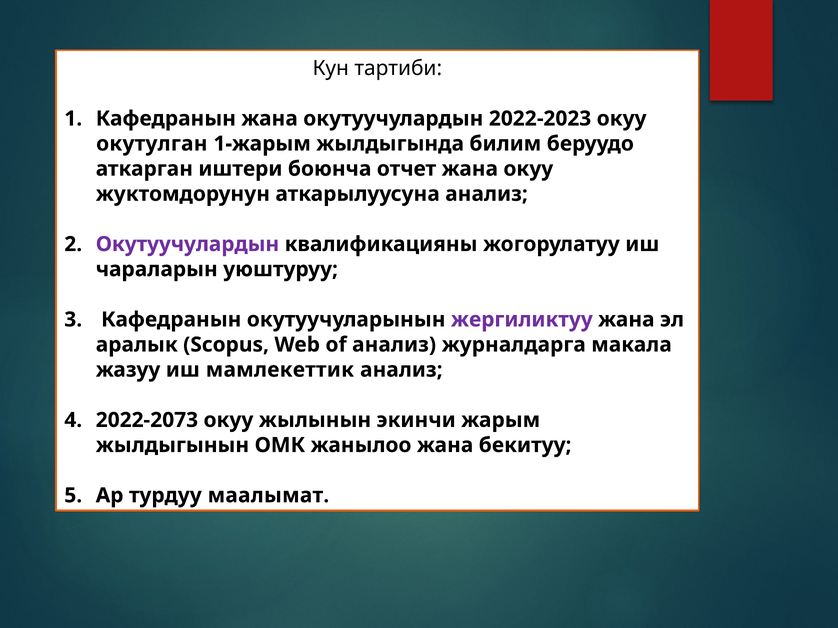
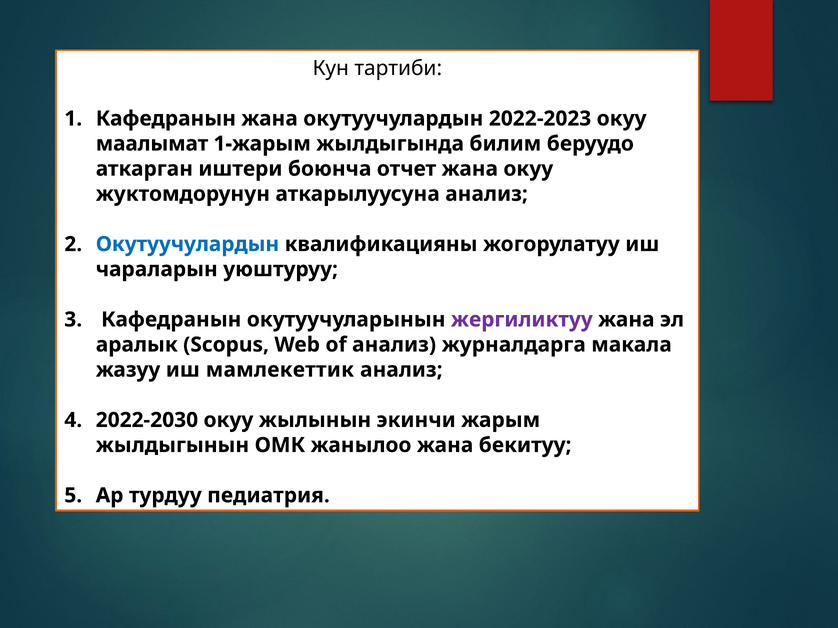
окутулган: окутулган -> маалымат
Окутуучулардын at (187, 244) colour: purple -> blue
2022-2073: 2022-2073 -> 2022-2030
маалымат: маалымат -> педиатрия
